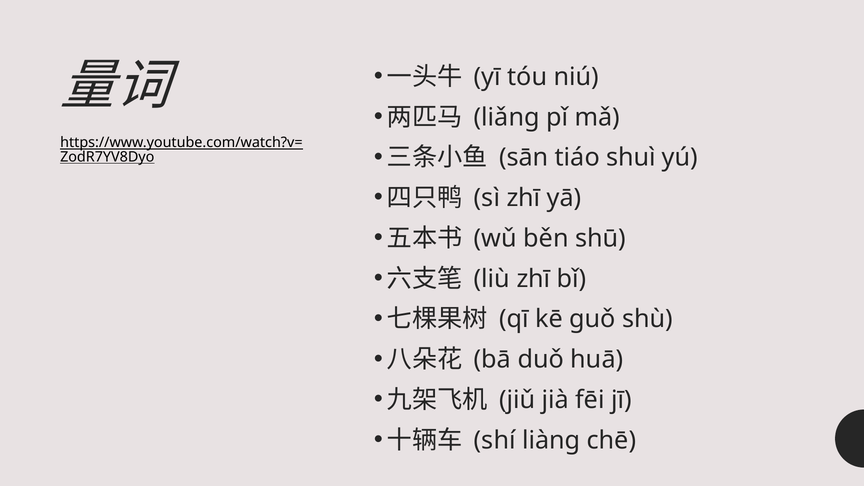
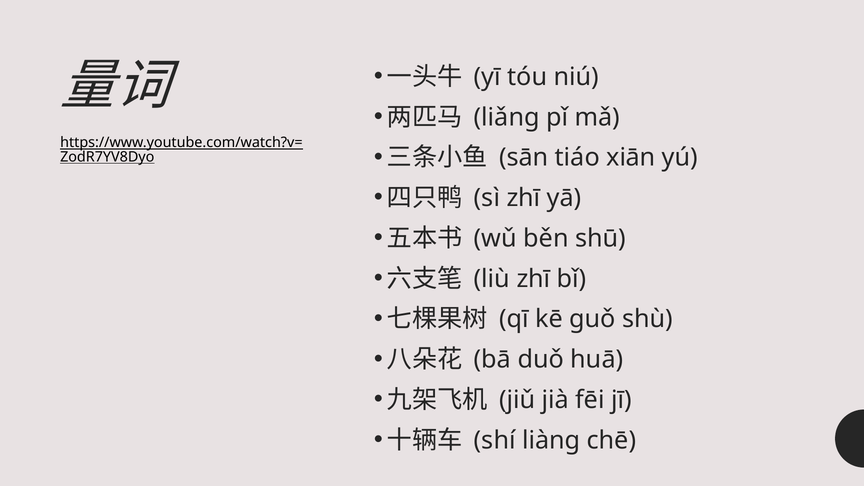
shuì: shuì -> xiān
